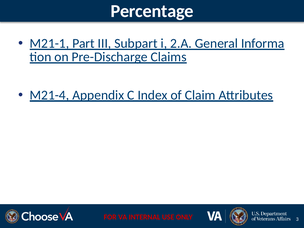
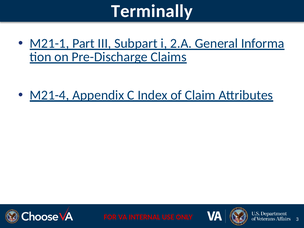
Percentage: Percentage -> Terminally
